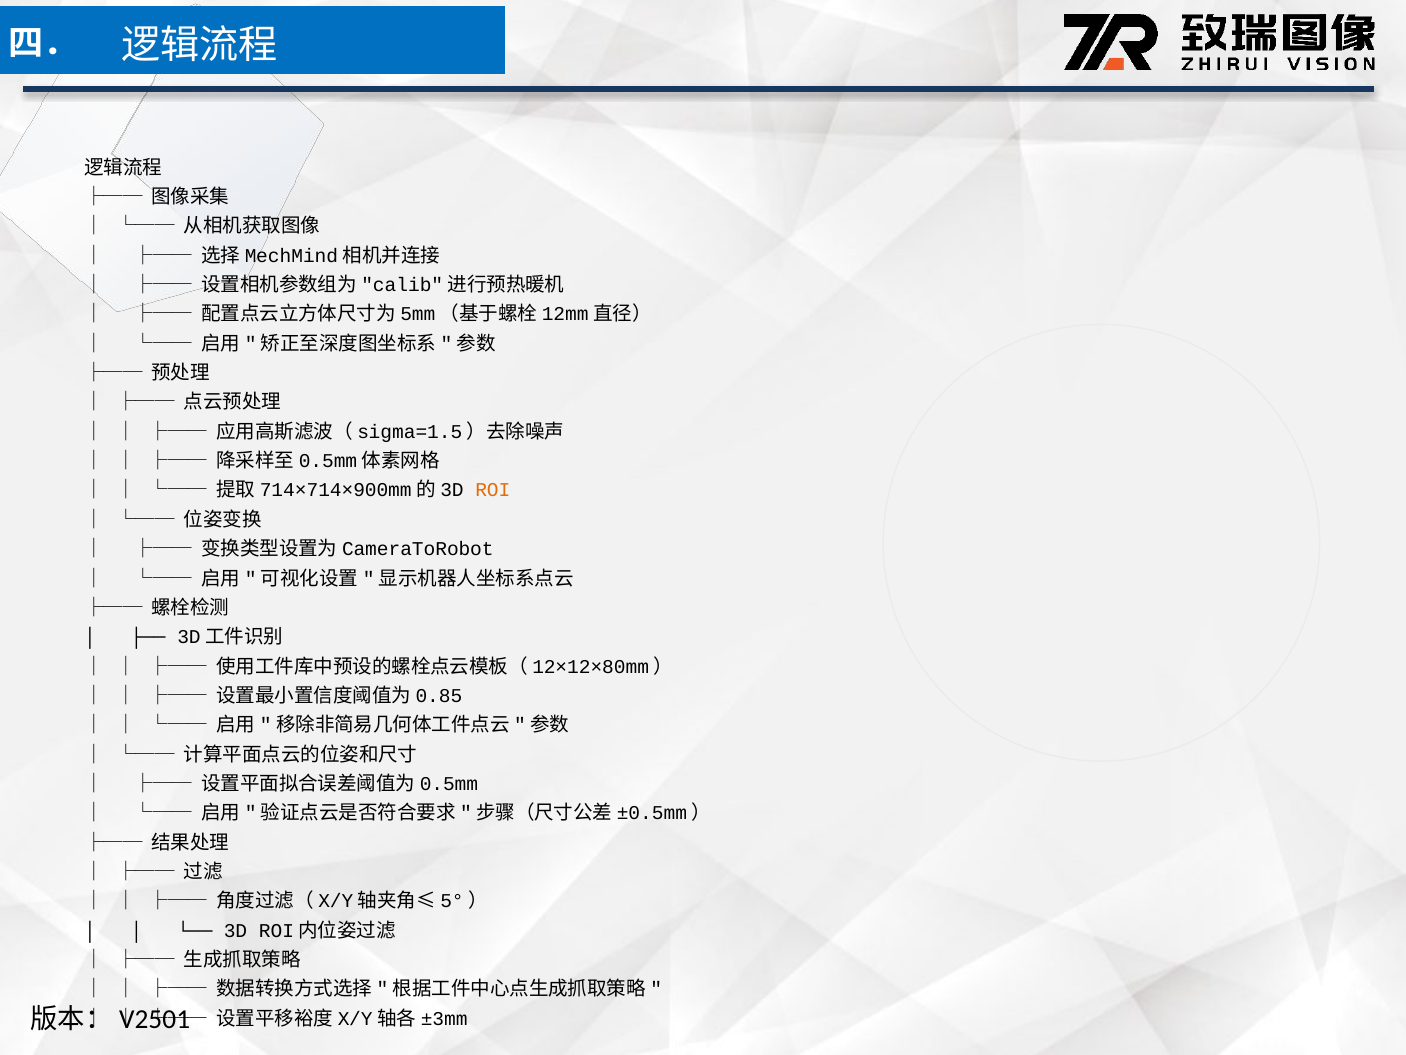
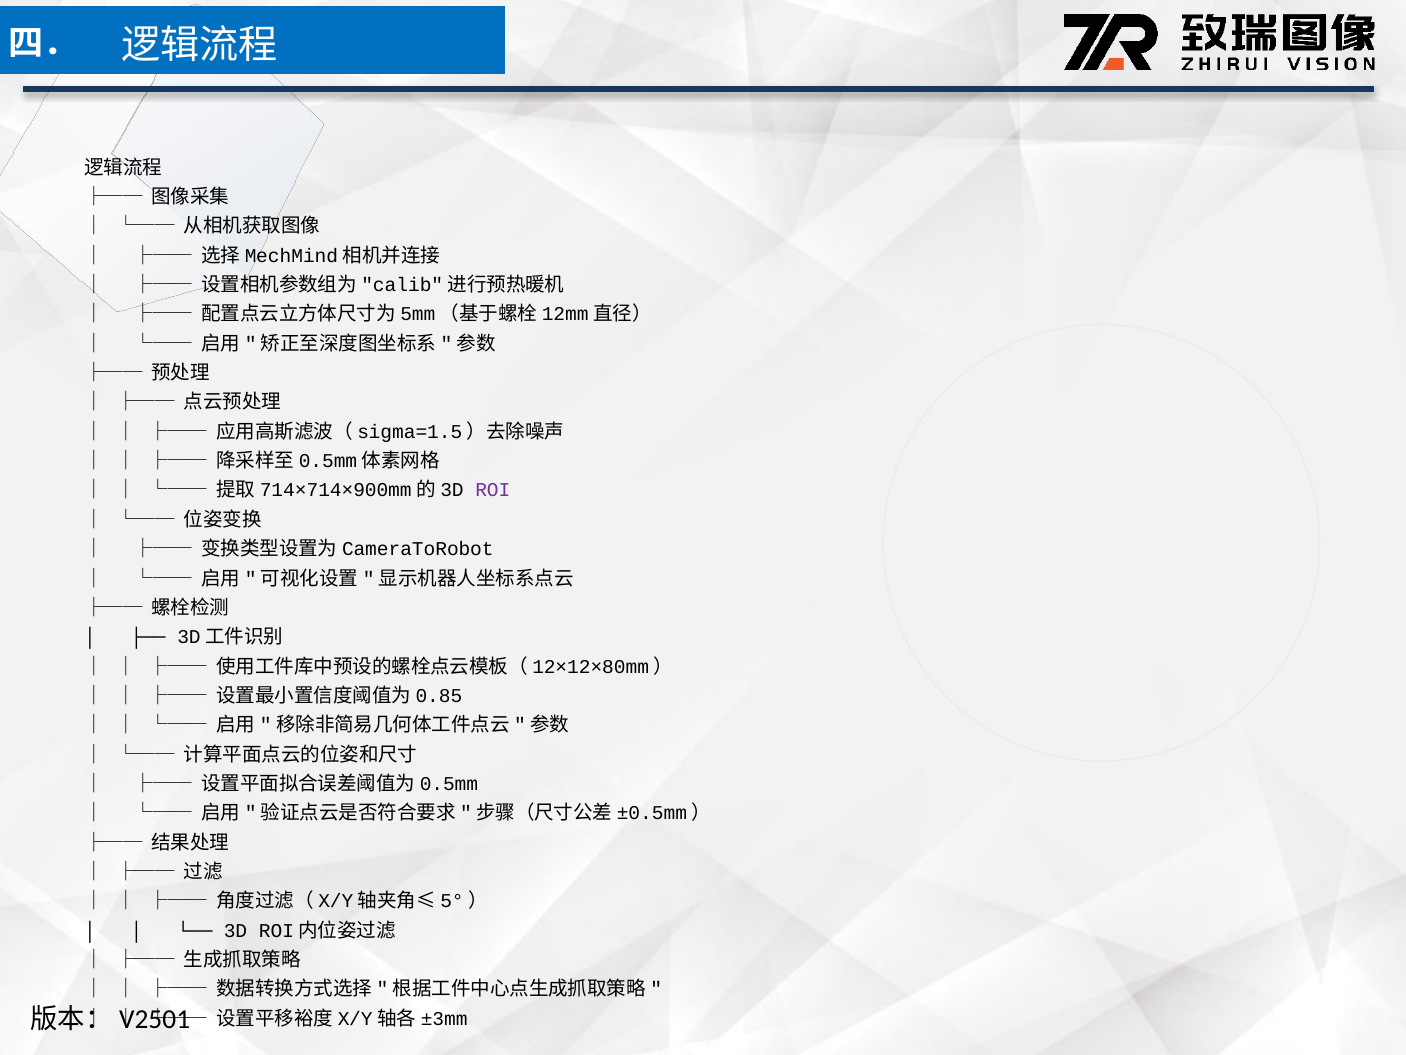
ROI colour: orange -> purple
